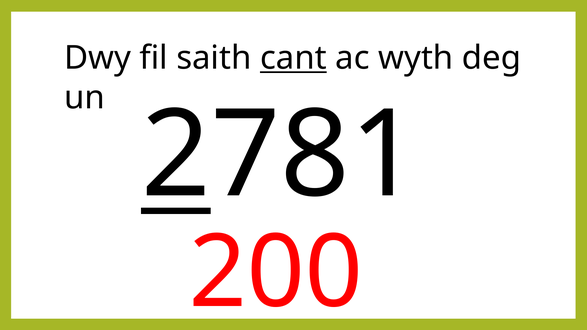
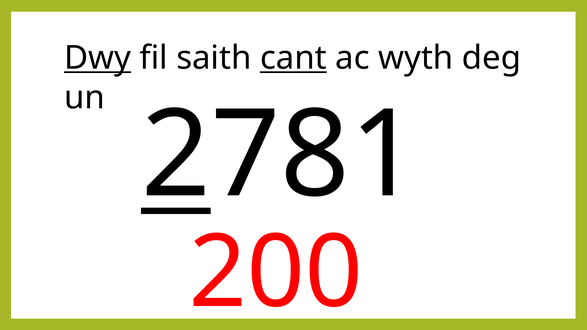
Dwy underline: none -> present
